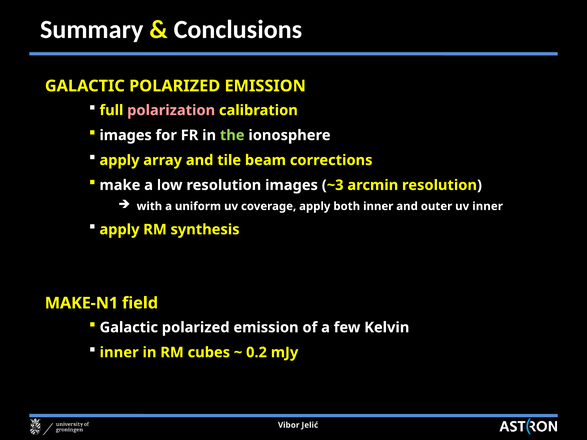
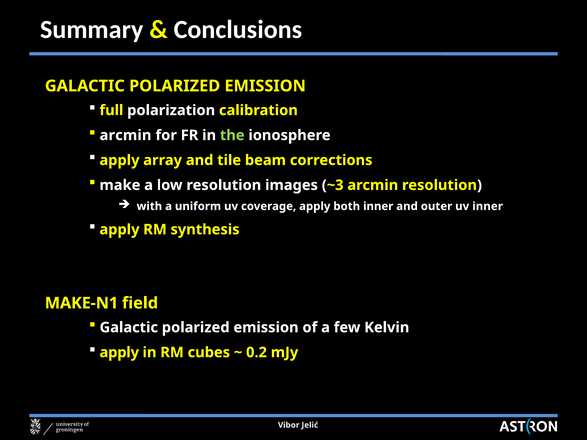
polarization colour: pink -> white
images at (126, 135): images -> arcmin
inner at (119, 353): inner -> apply
